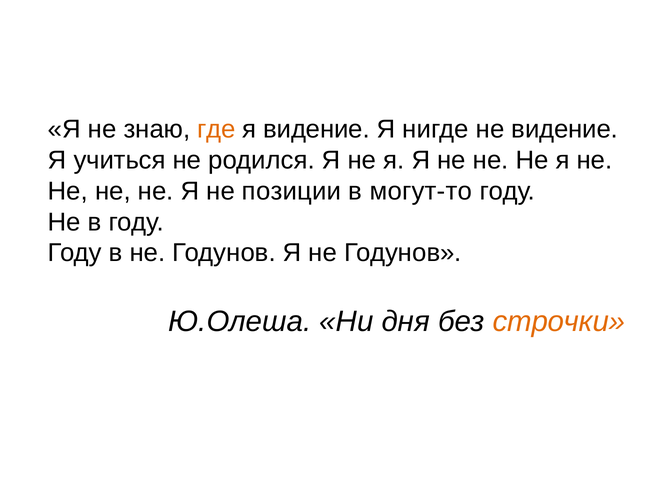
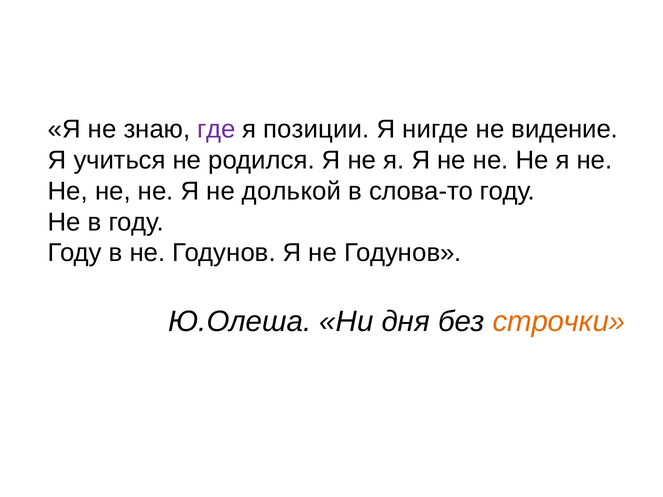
где colour: orange -> purple
я видение: видение -> позиции
позиции: позиции -> долькой
могут-то: могут-то -> слова-то
